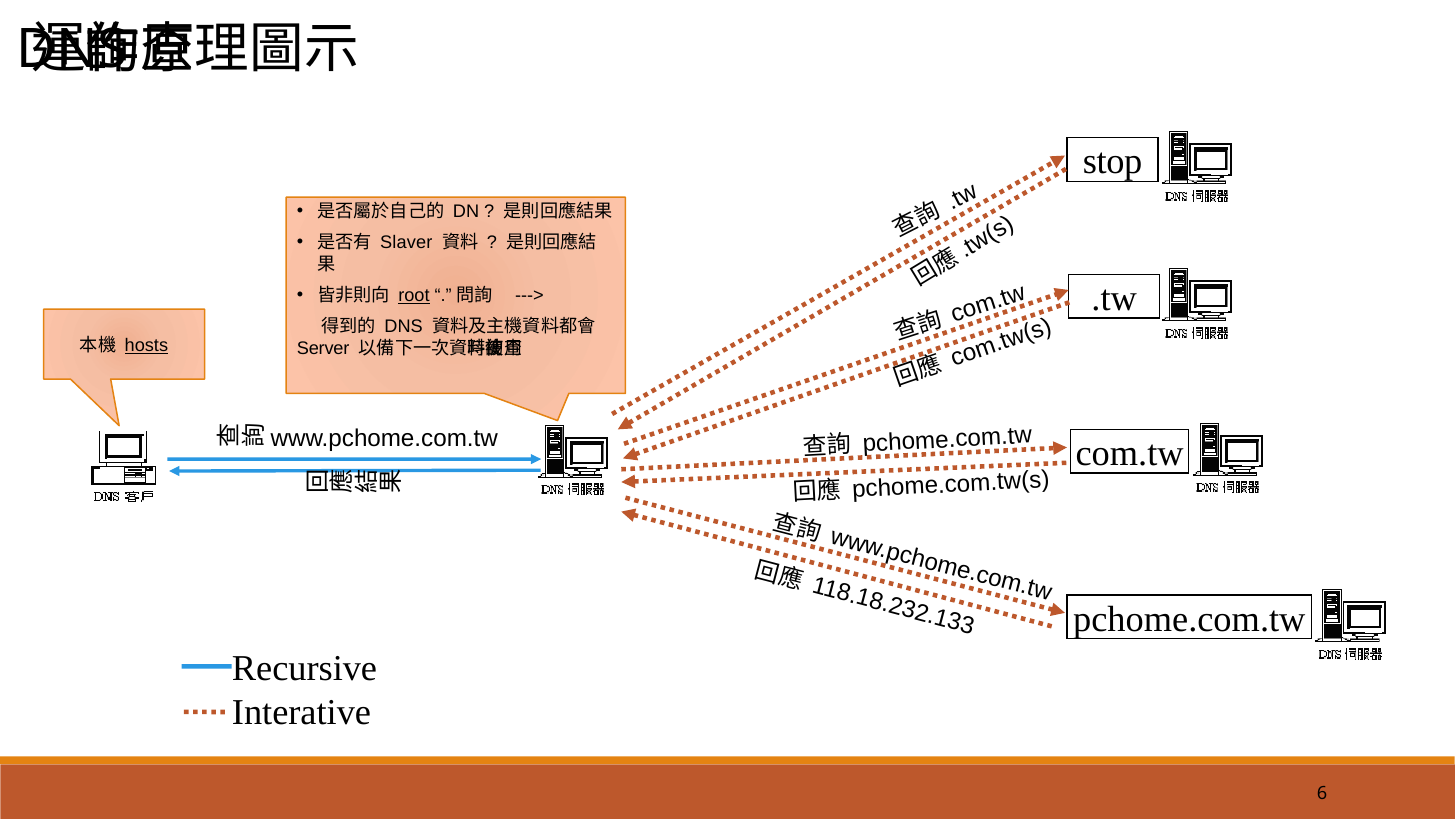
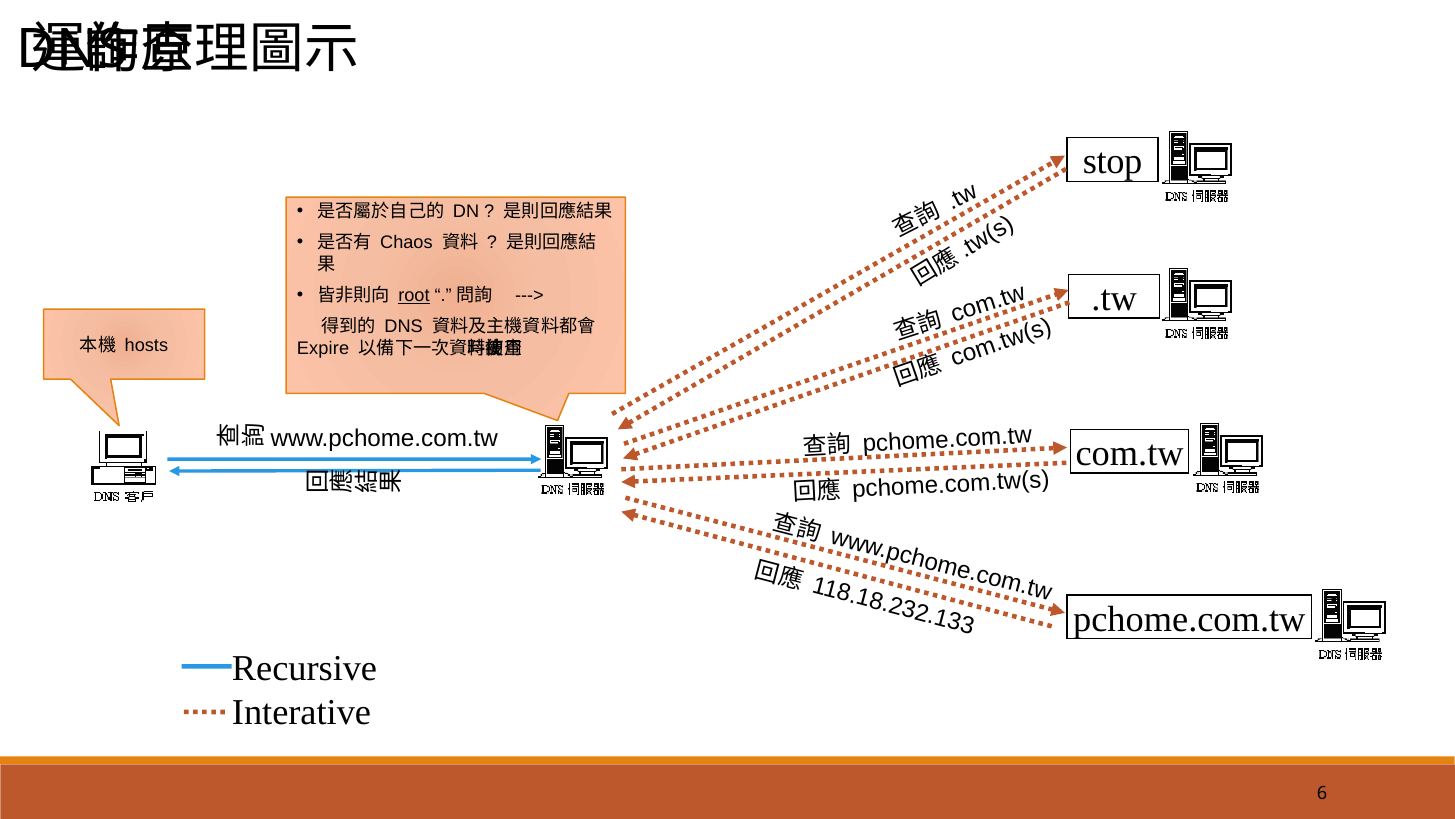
Slaver: Slaver -> Chaos
hosts underline: present -> none
Server: Server -> Expire
